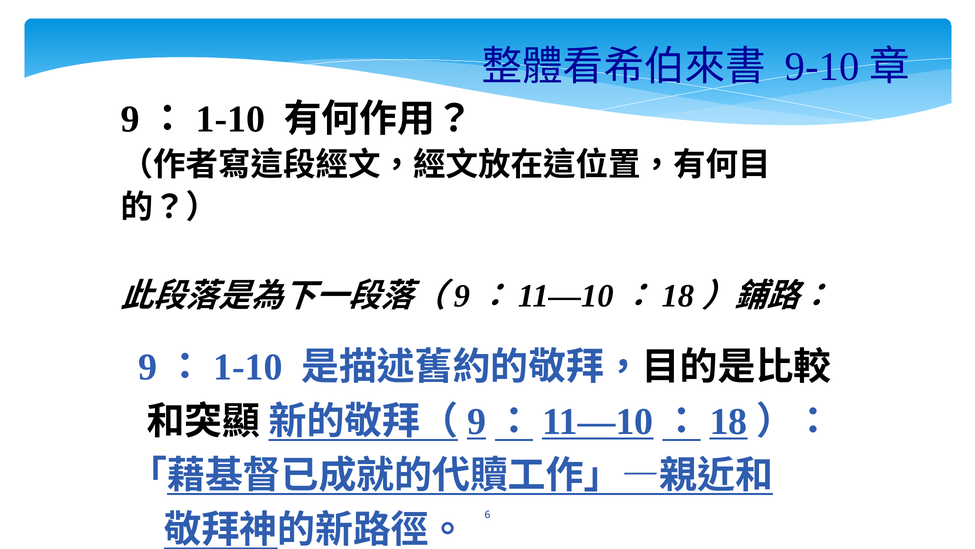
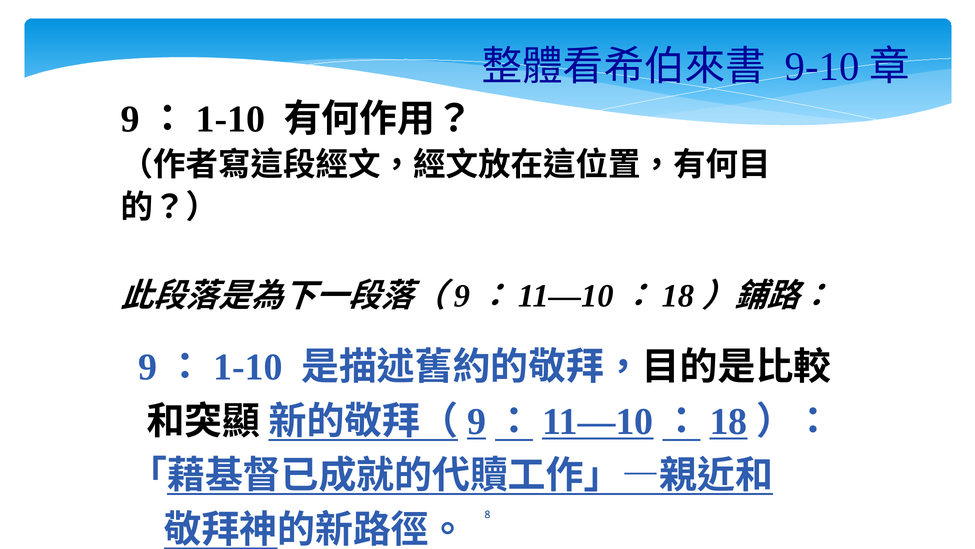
6: 6 -> 8
